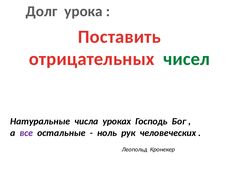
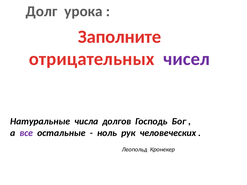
Поставить: Поставить -> Заполните
чисел colour: green -> purple
уроках: уроках -> долгов
